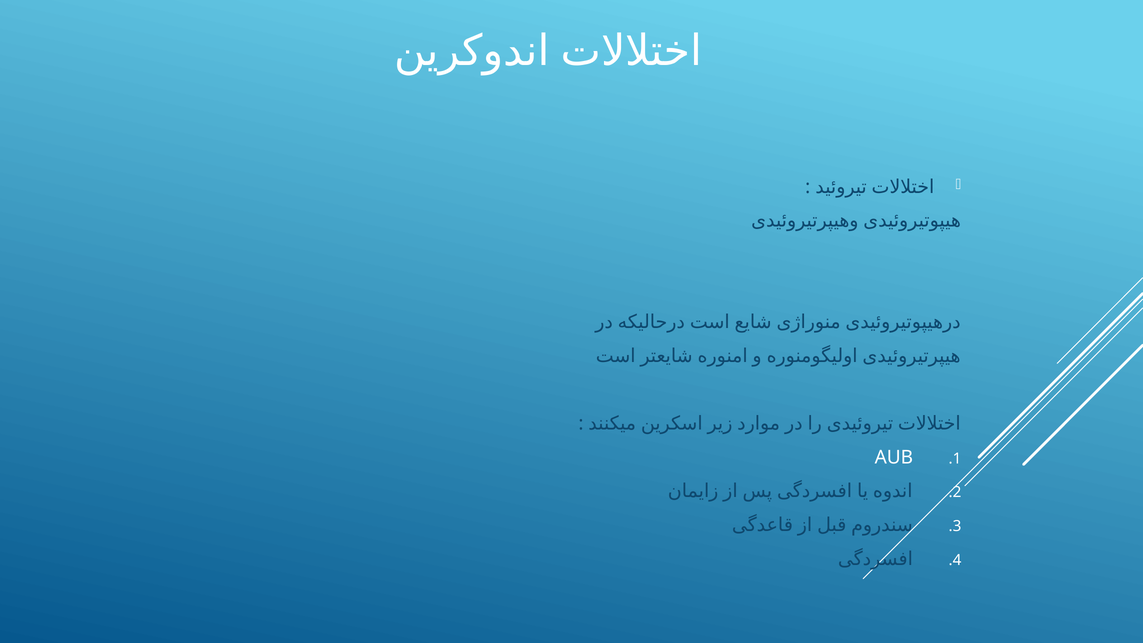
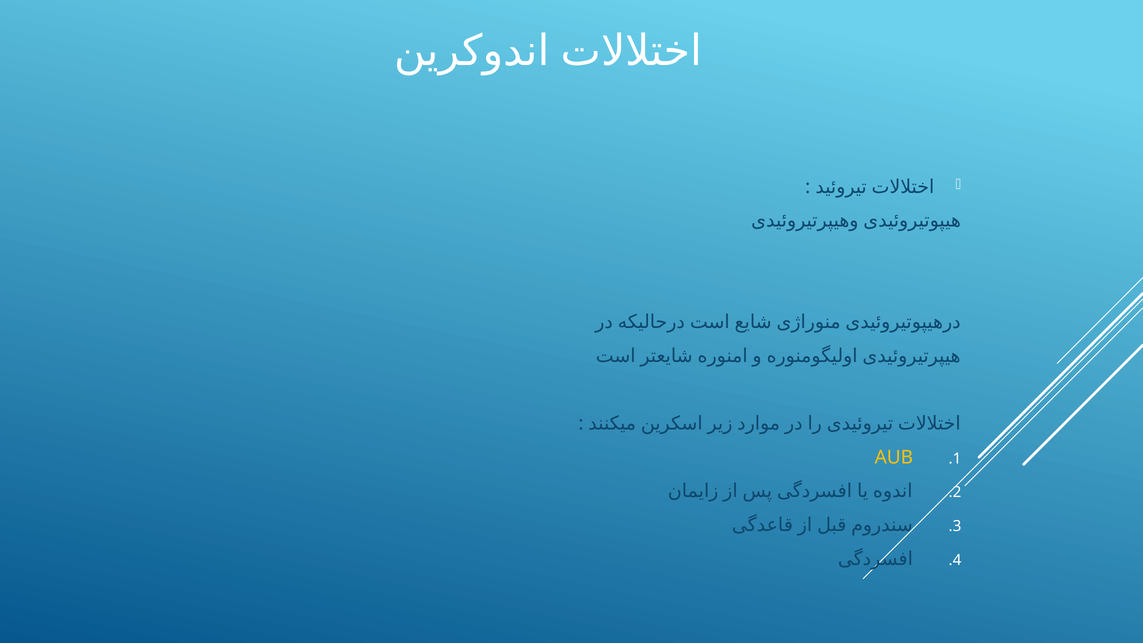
AUB colour: white -> yellow
